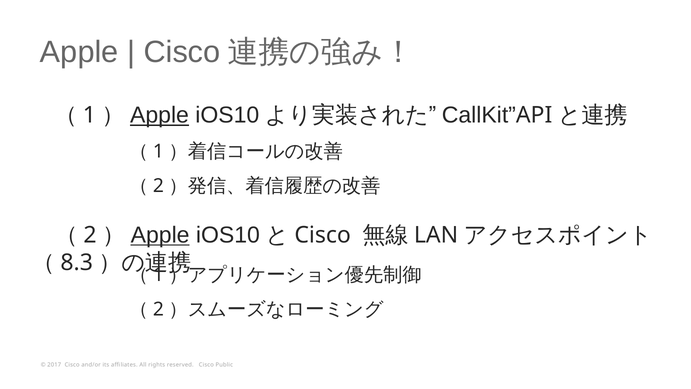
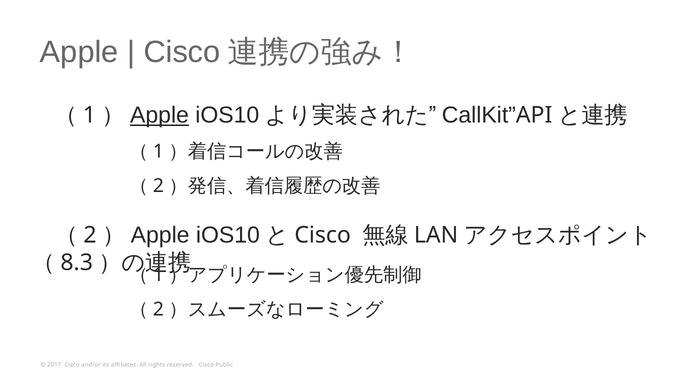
Apple at (160, 235) underline: present -> none
